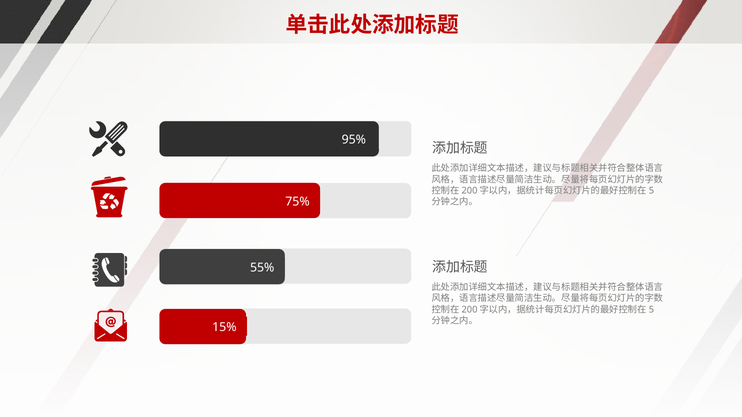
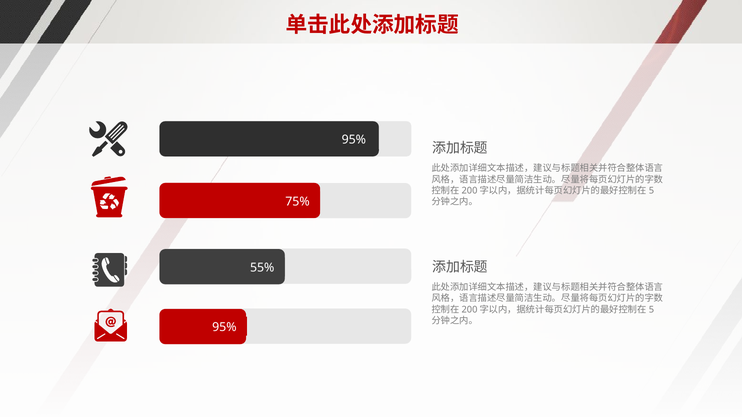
15% at (224, 327): 15% -> 95%
